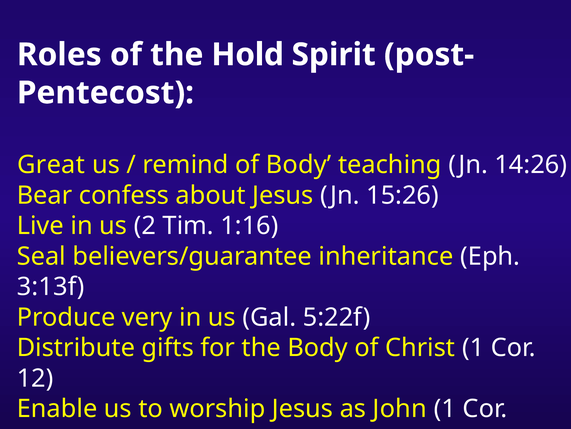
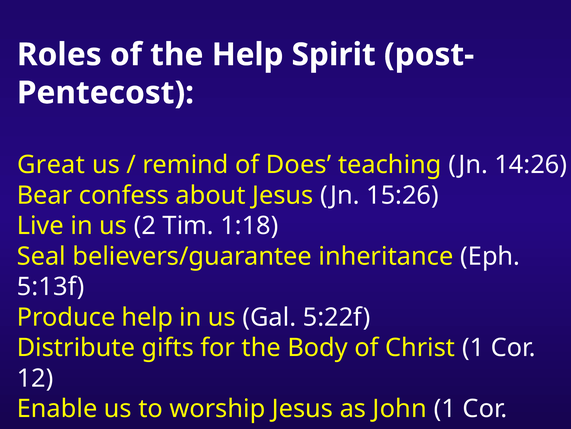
the Hold: Hold -> Help
of Body: Body -> Does
1:16: 1:16 -> 1:18
3:13f: 3:13f -> 5:13f
Produce very: very -> help
